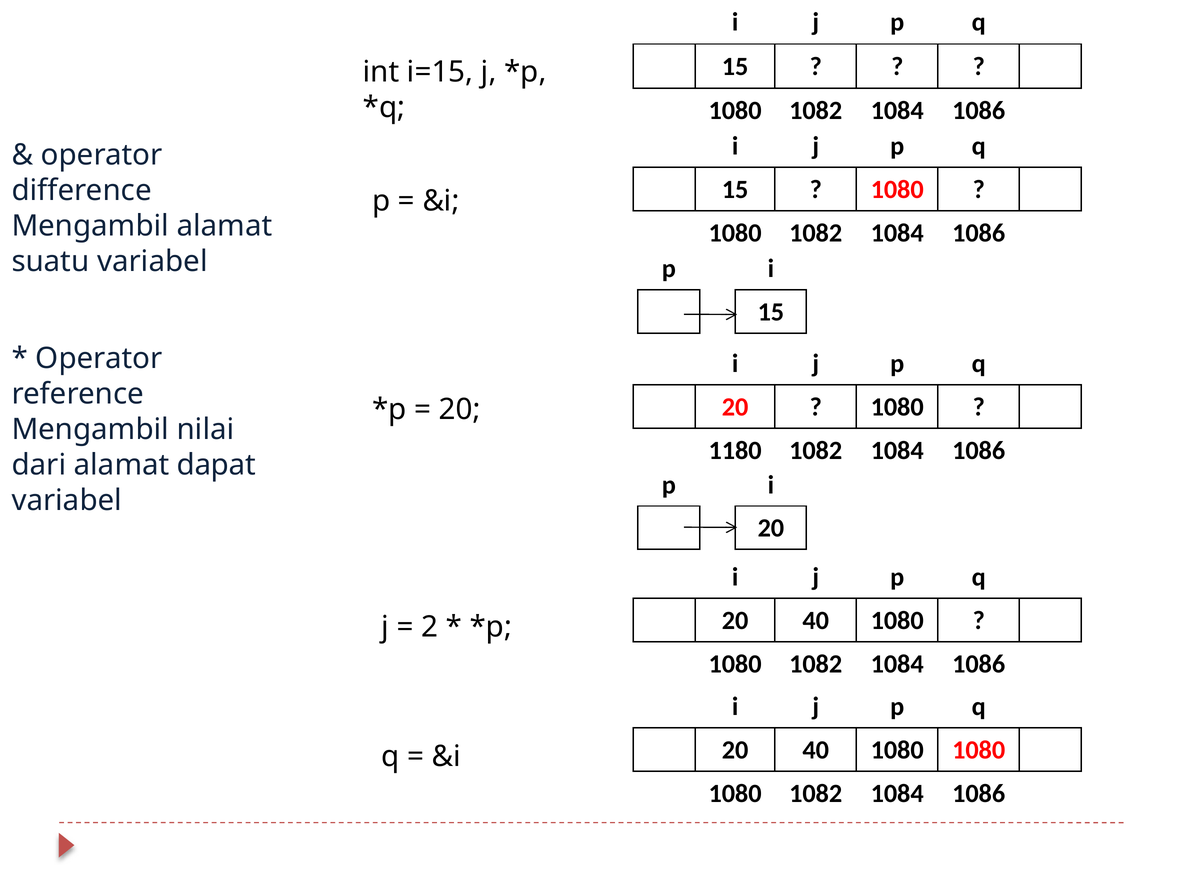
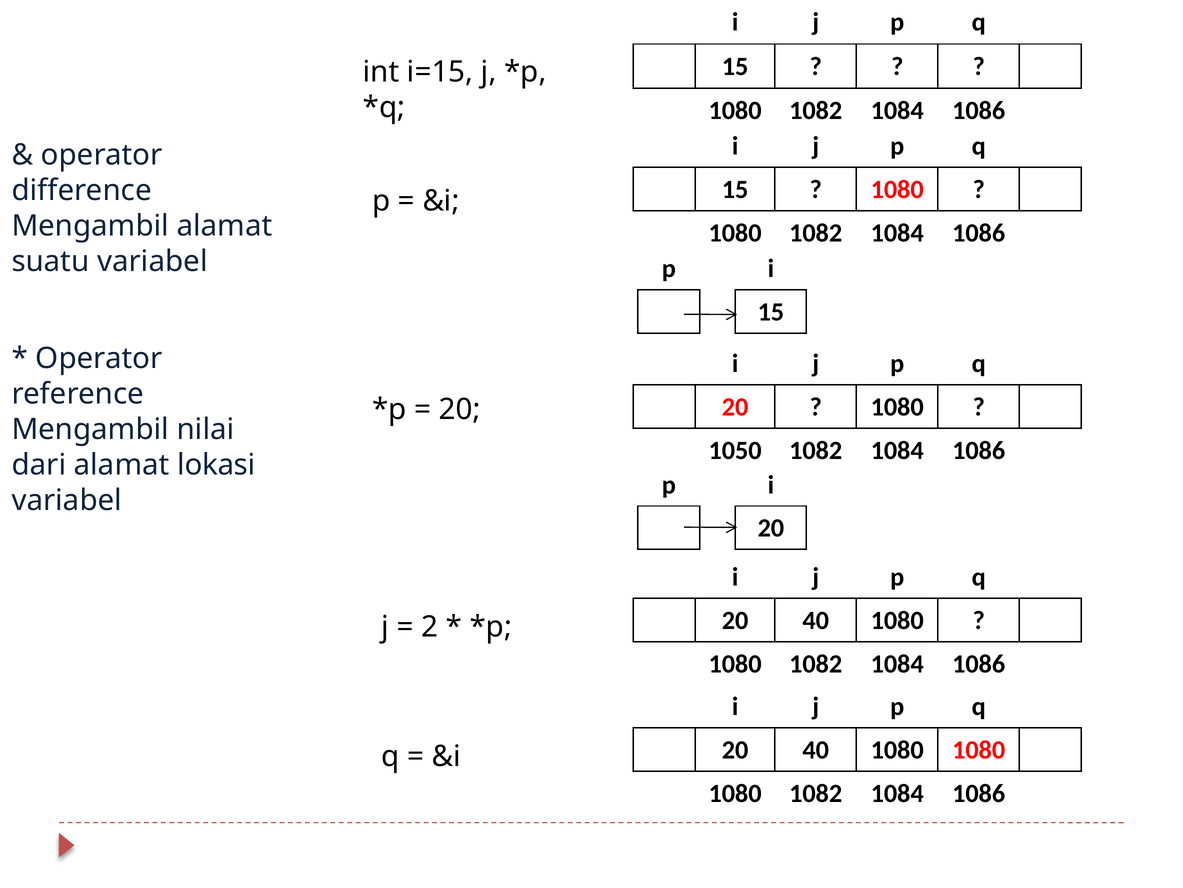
1180: 1180 -> 1050
dapat: dapat -> lokasi
